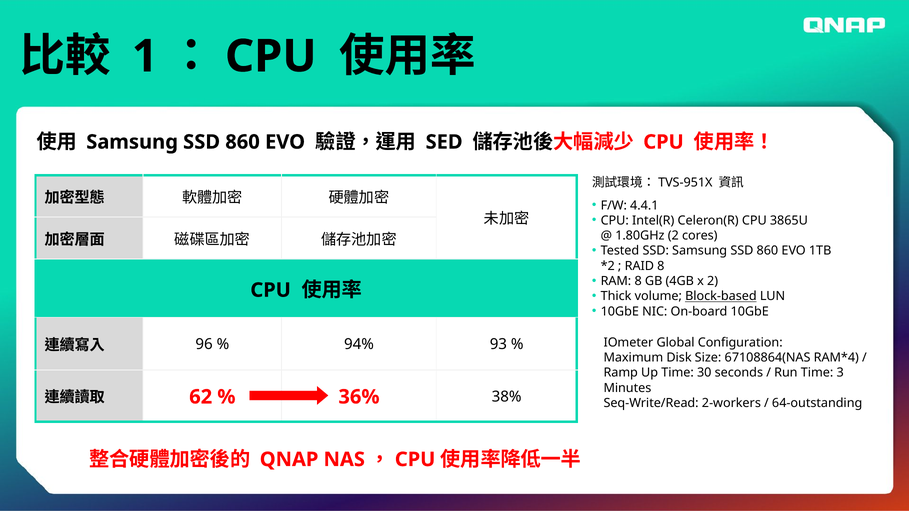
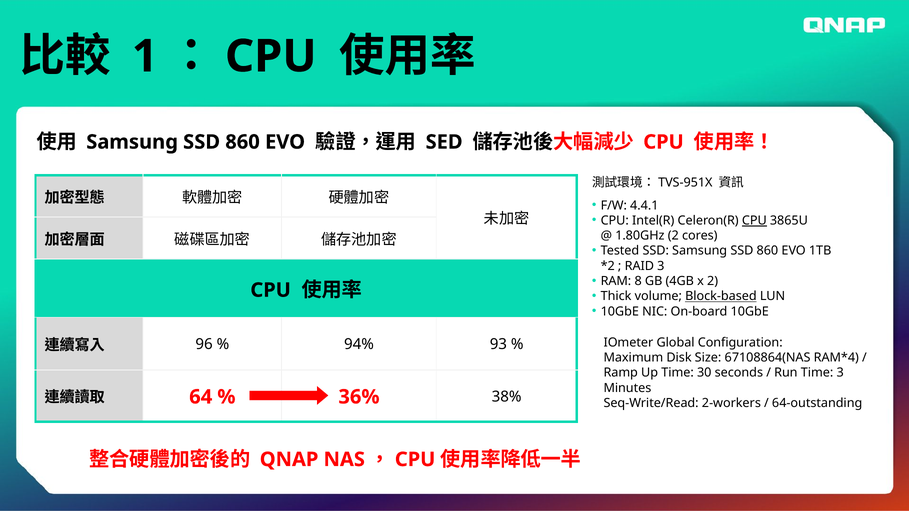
CPU at (754, 221) underline: none -> present
RAID 8: 8 -> 3
62: 62 -> 64
